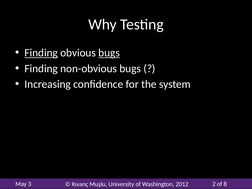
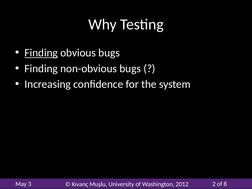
bugs at (109, 53) underline: present -> none
